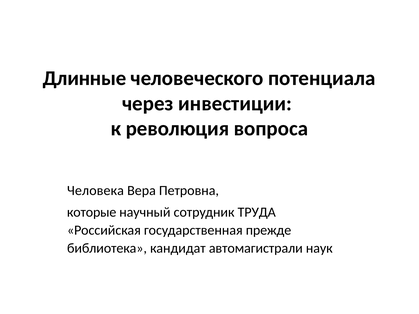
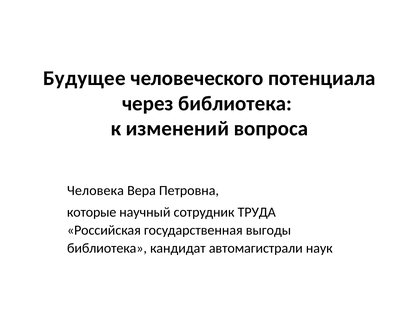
Длинные: Длинные -> Будущее
через инвестиции: инвестиции -> библиотека
революция: революция -> изменений
прежде: прежде -> выгоды
